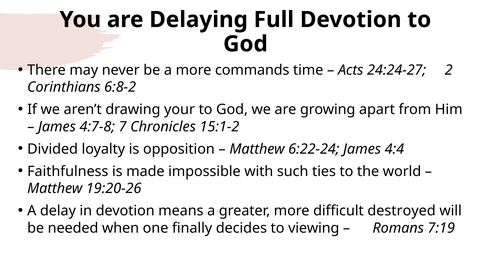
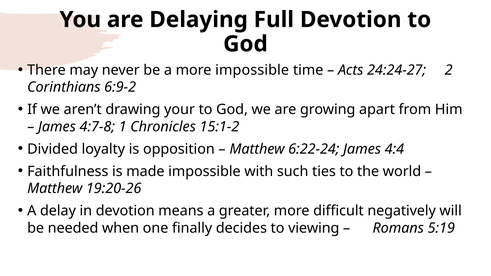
more commands: commands -> impossible
6:8-2: 6:8-2 -> 6:9-2
7: 7 -> 1
destroyed: destroyed -> negatively
7:19: 7:19 -> 5:19
